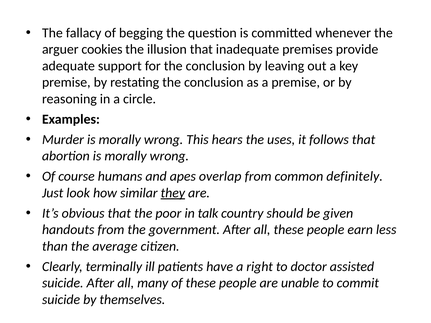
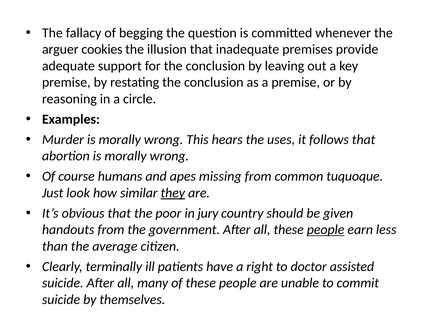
overlap: overlap -> missing
definitely: definitely -> tuquoque
talk: talk -> jury
people at (326, 230) underline: none -> present
